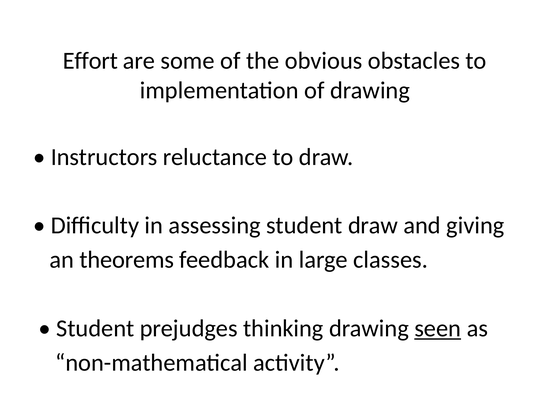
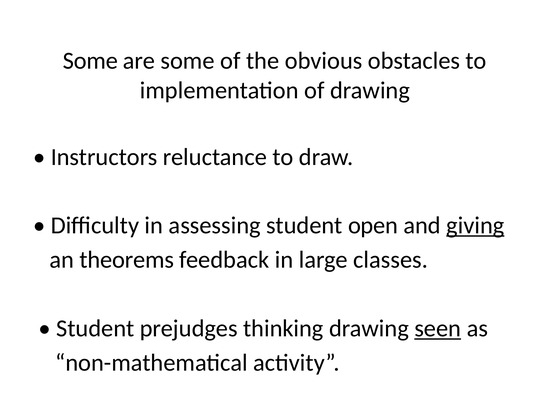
Effort at (90, 61): Effort -> Some
student draw: draw -> open
giving underline: none -> present
